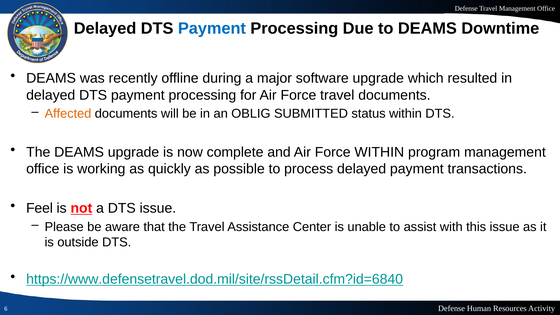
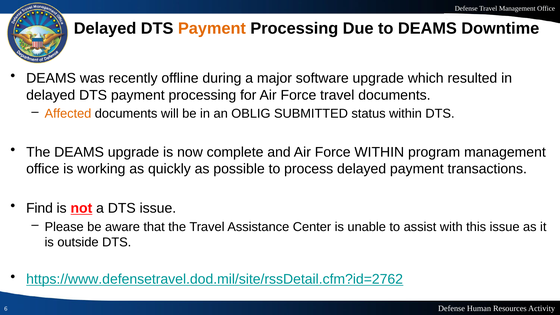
Payment at (212, 28) colour: blue -> orange
Feel: Feel -> Find
https://www.defensetravel.dod.mil/site/rssDetail.cfm?id=6840: https://www.defensetravel.dod.mil/site/rssDetail.cfm?id=6840 -> https://www.defensetravel.dod.mil/site/rssDetail.cfm?id=2762
